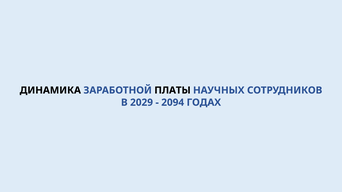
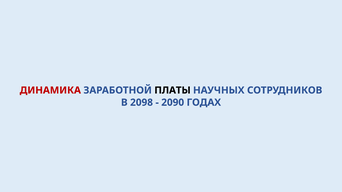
ДИНАМИКА colour: black -> red
2029: 2029 -> 2098
2094: 2094 -> 2090
